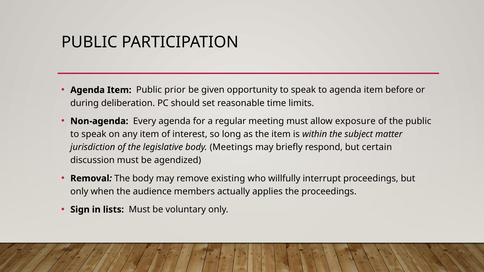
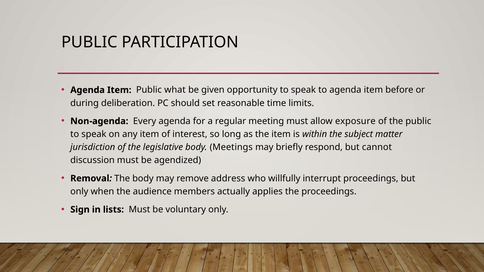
prior: prior -> what
certain: certain -> cannot
existing: existing -> address
